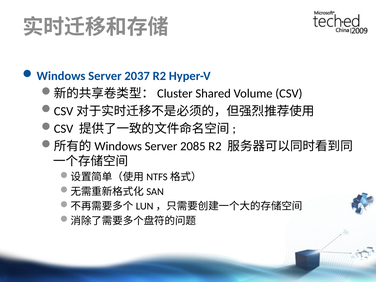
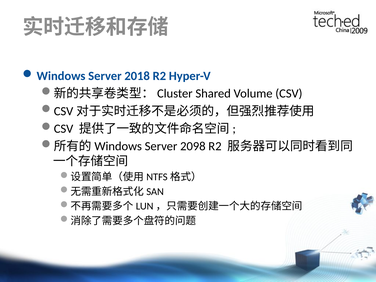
2037: 2037 -> 2018
2085: 2085 -> 2098
